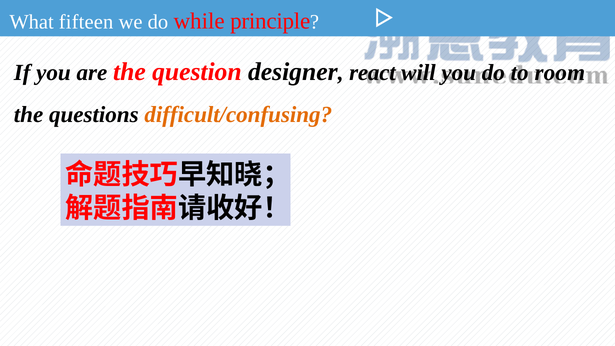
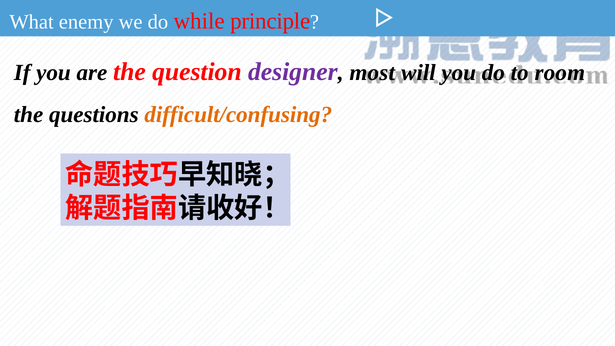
fifteen: fifteen -> enemy
designer colour: black -> purple
react: react -> most
